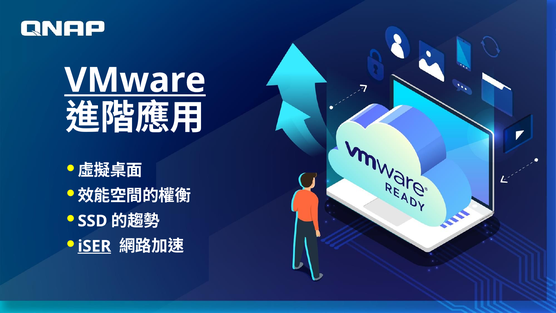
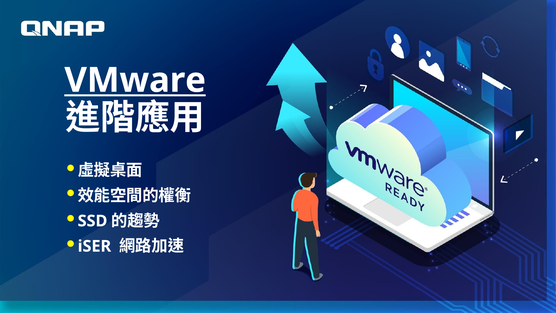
iSER underline: present -> none
